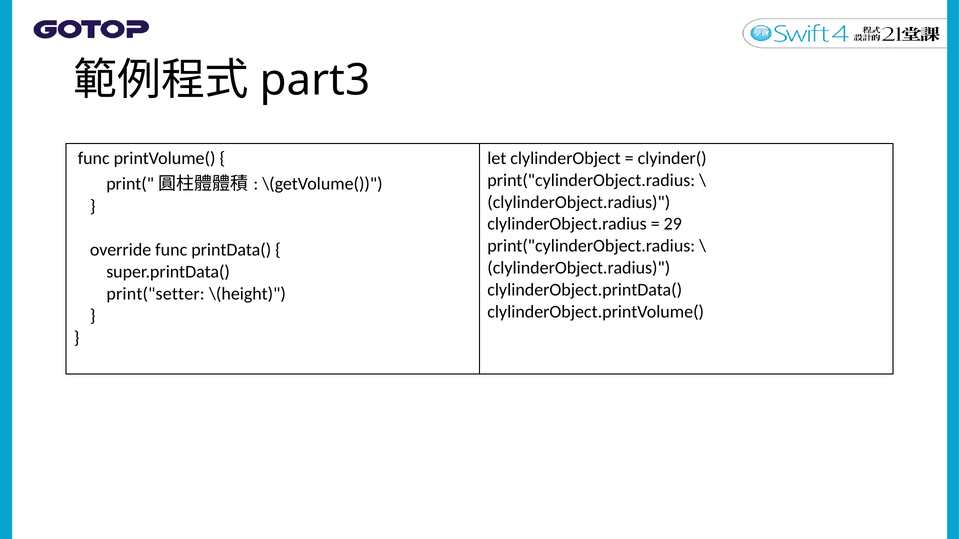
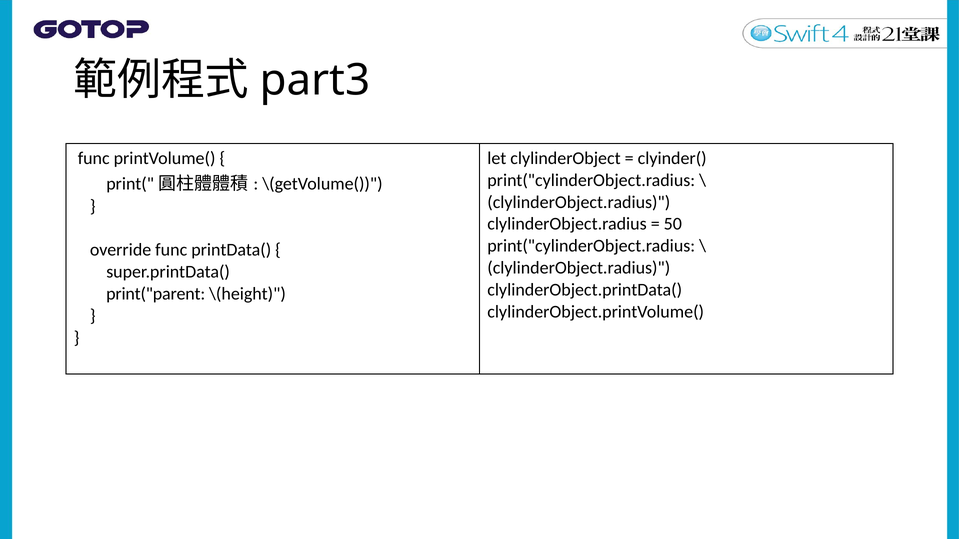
29: 29 -> 50
print("setter: print("setter -> print("parent
